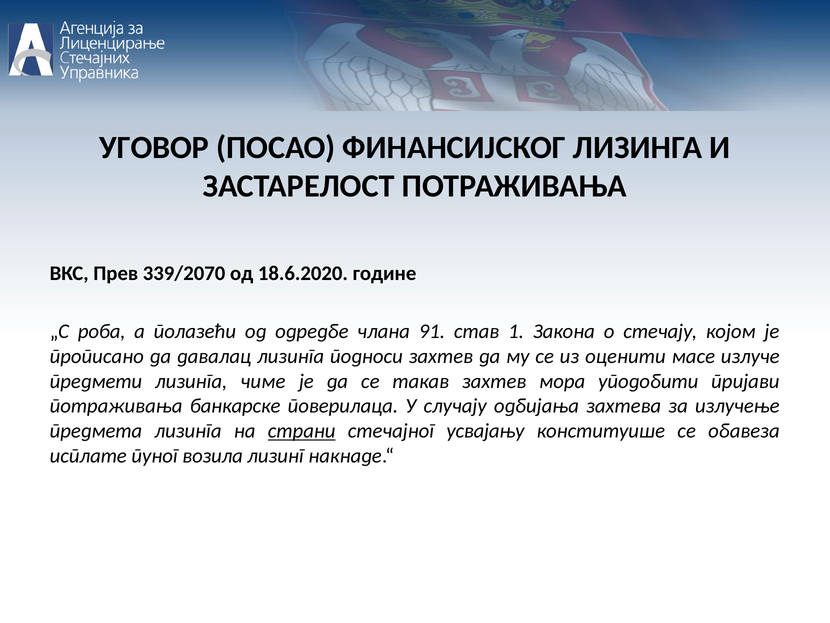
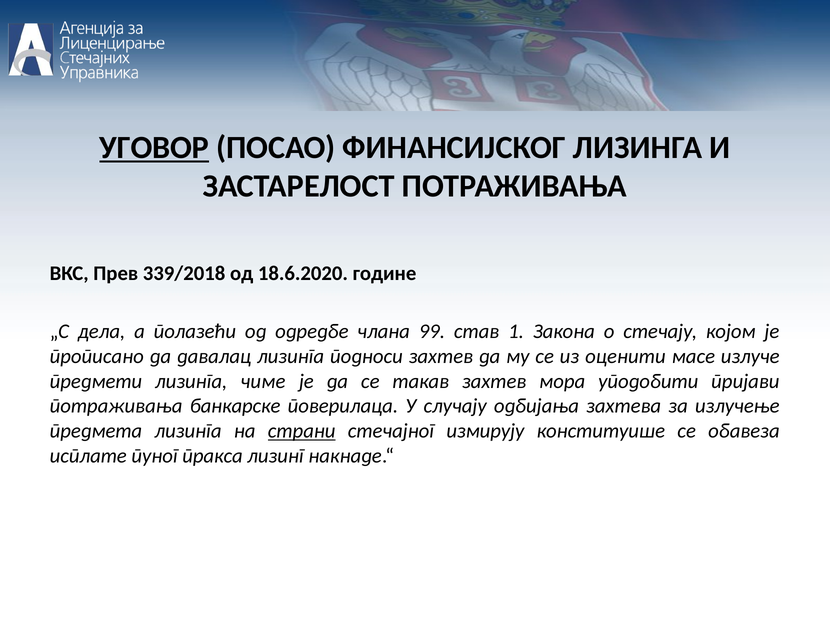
УГОВОР underline: none -> present
339/2070: 339/2070 -> 339/2018
роба: роба -> дела
91: 91 -> 99
усвајању: усвајању -> измирују
возила: возила -> пракса
